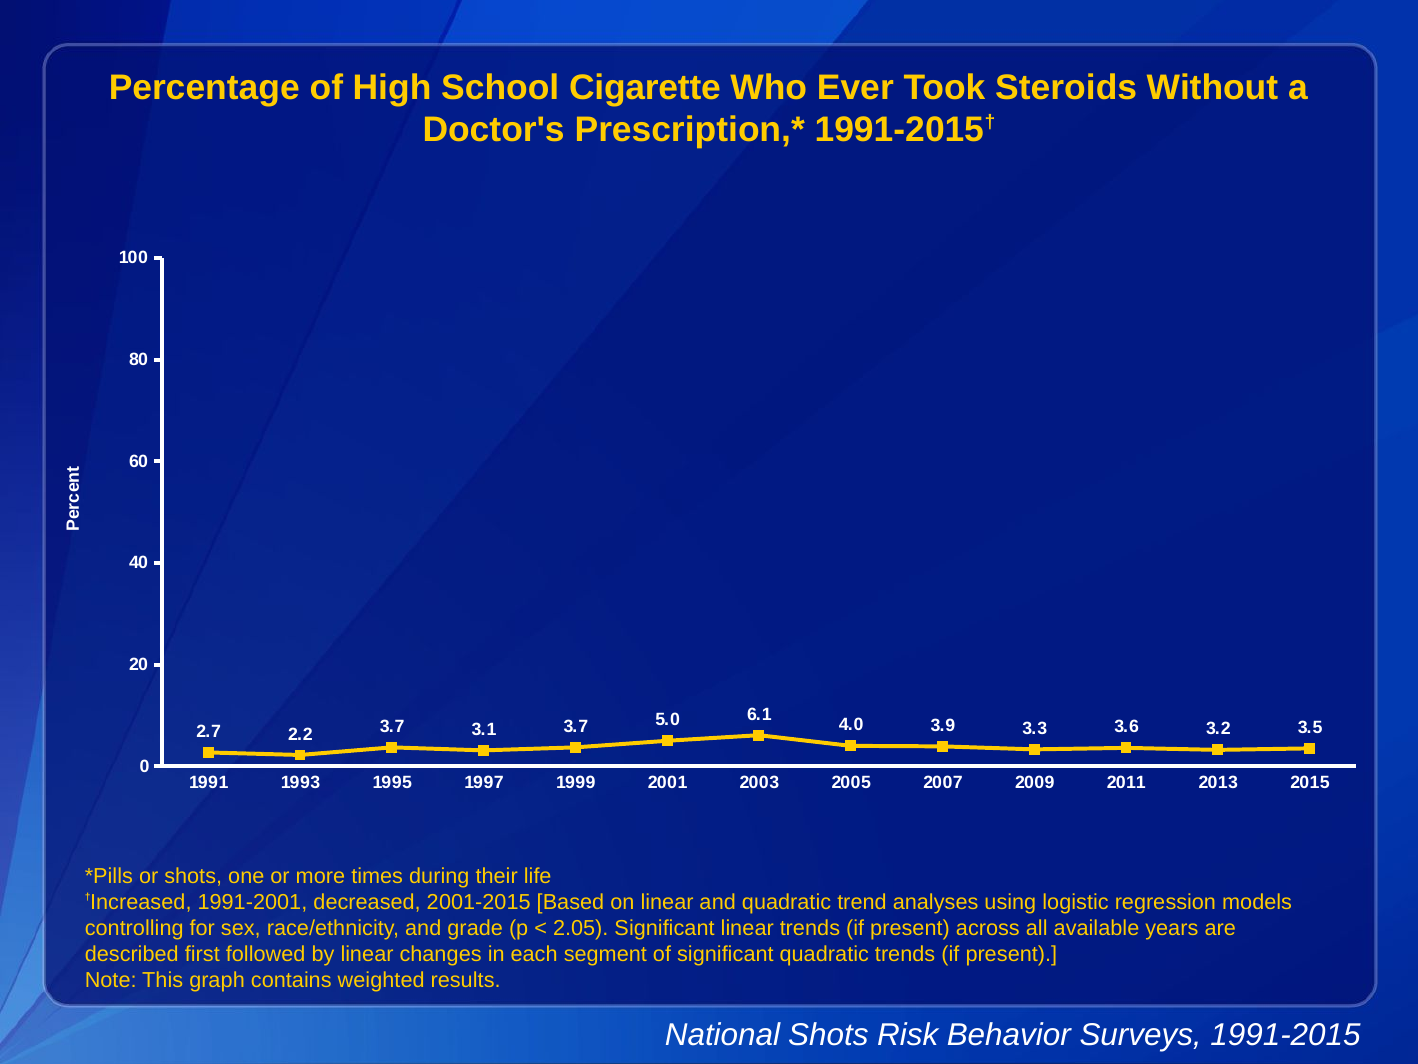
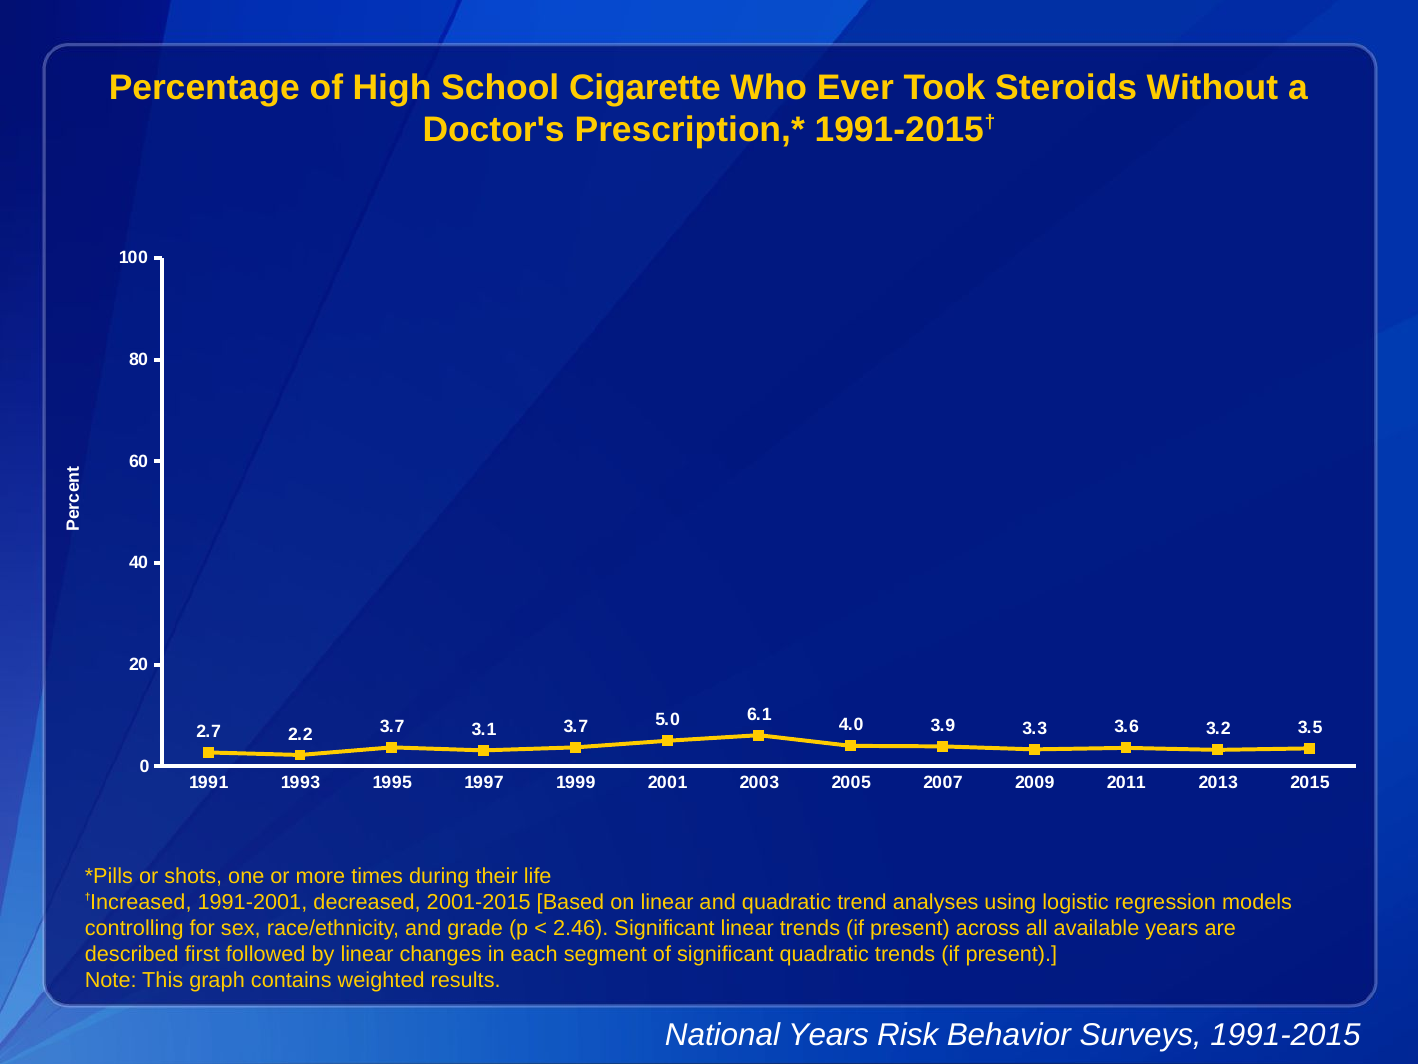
2.05: 2.05 -> 2.46
National Shots: Shots -> Years
